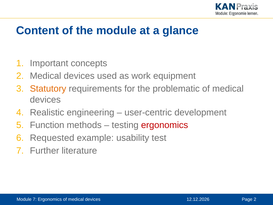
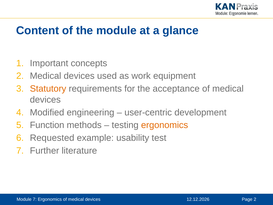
problematic: problematic -> acceptance
Realistic: Realistic -> Modified
ergonomics at (165, 125) colour: red -> orange
